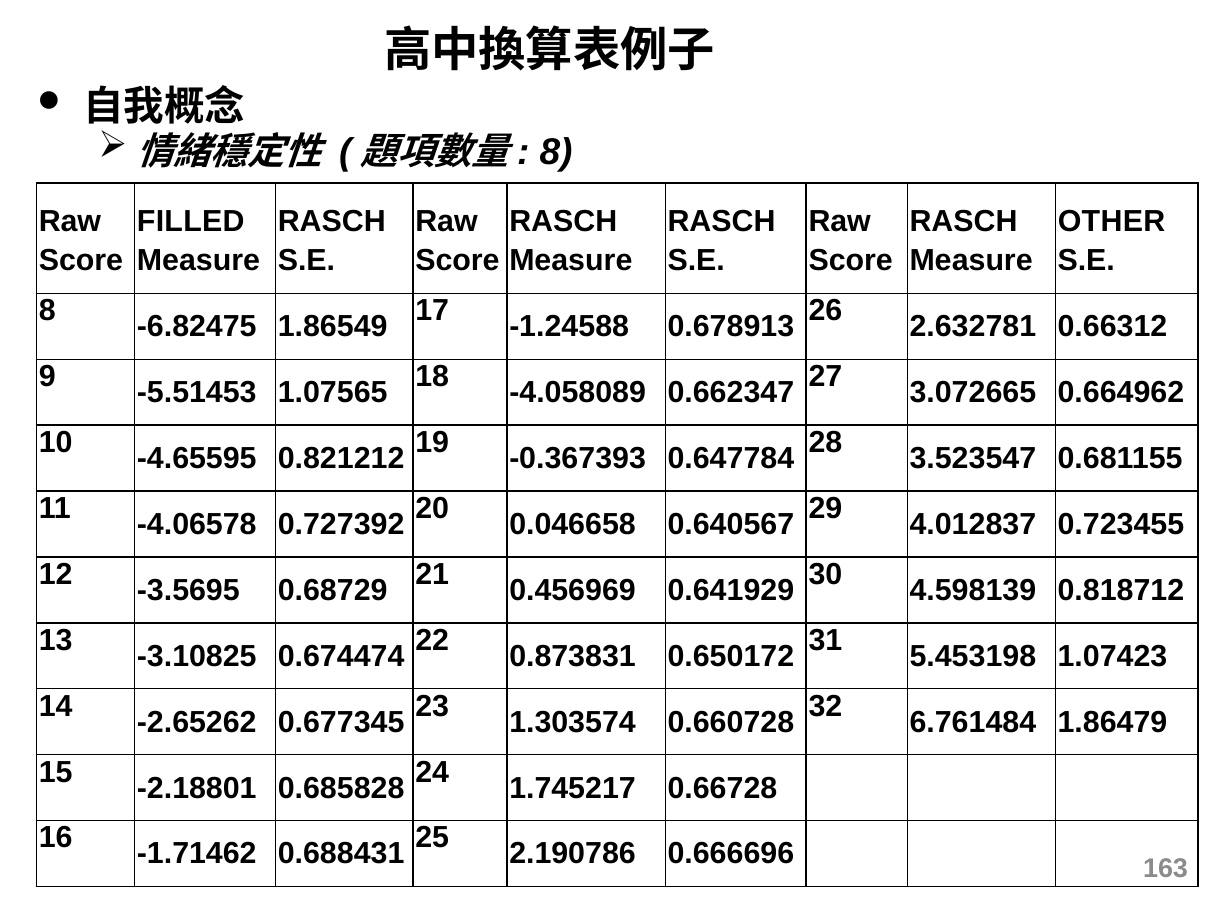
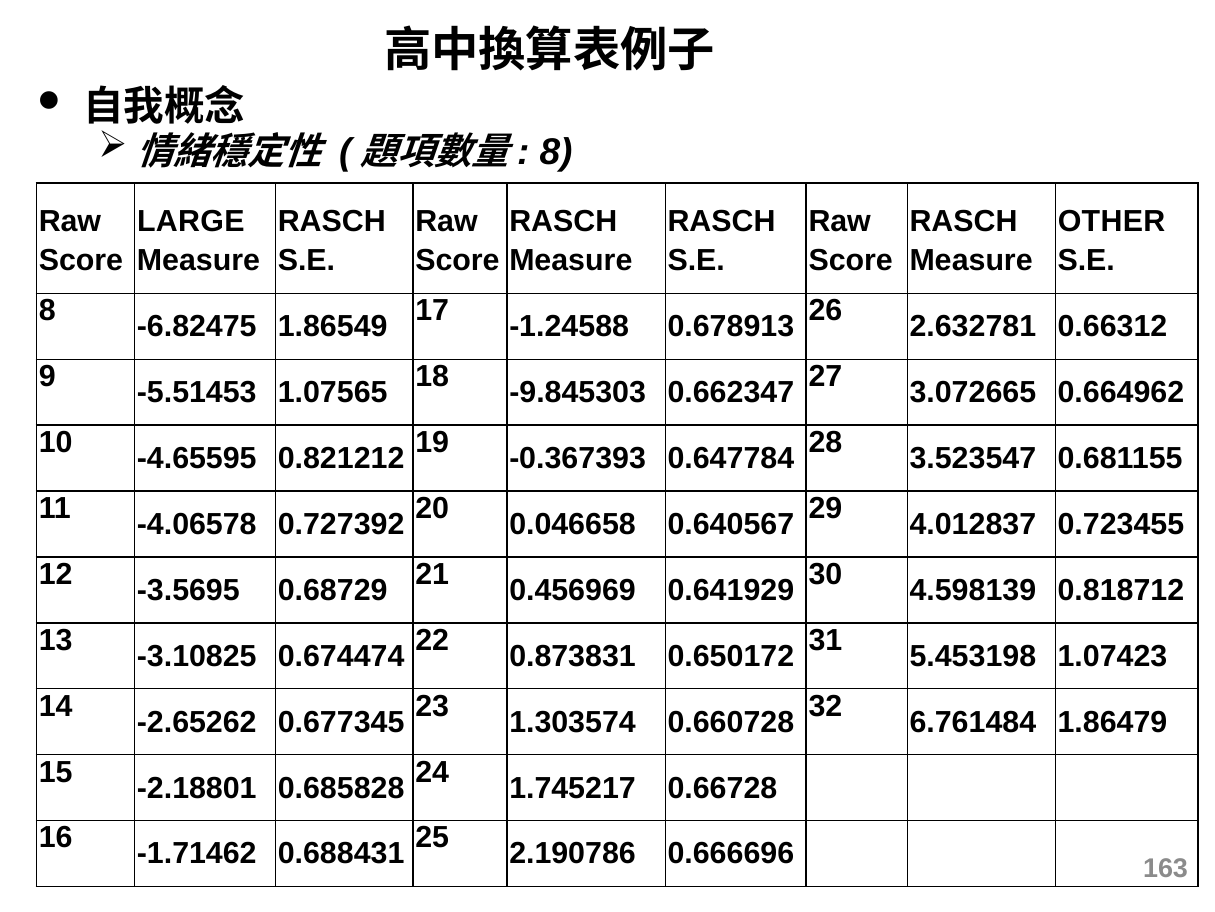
FILLED: FILLED -> LARGE
-4.058089: -4.058089 -> -9.845303
